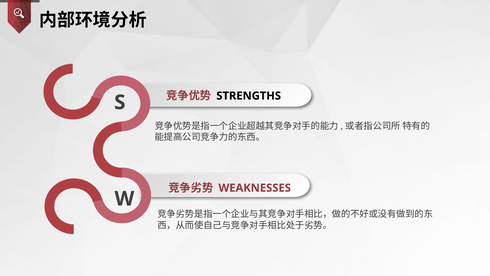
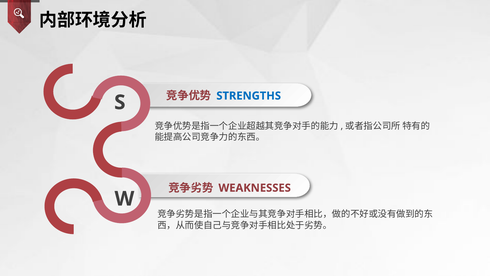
STRENGTHS colour: black -> blue
